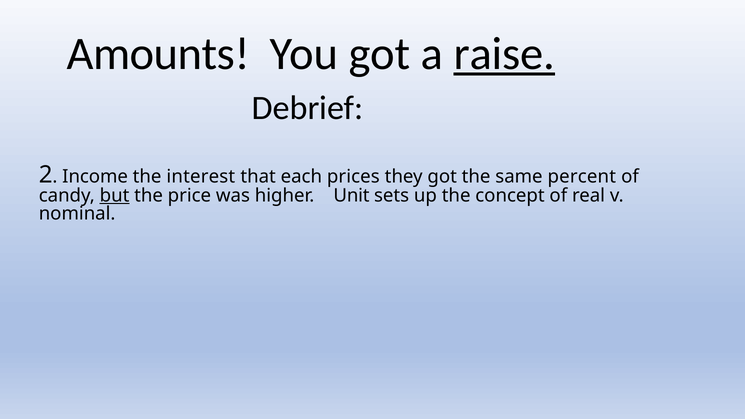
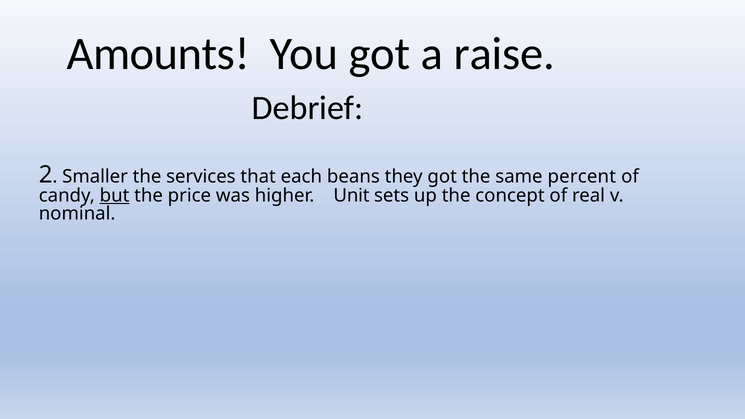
raise underline: present -> none
Income: Income -> Smaller
interest: interest -> services
prices: prices -> beans
